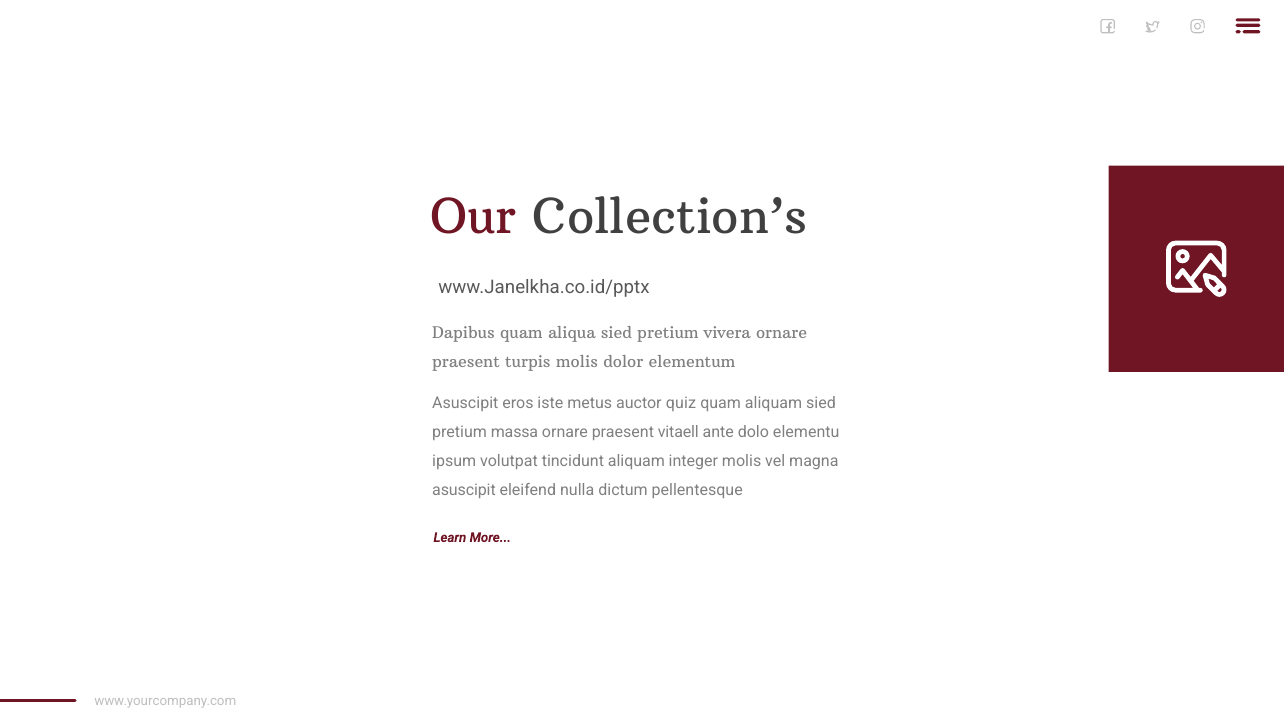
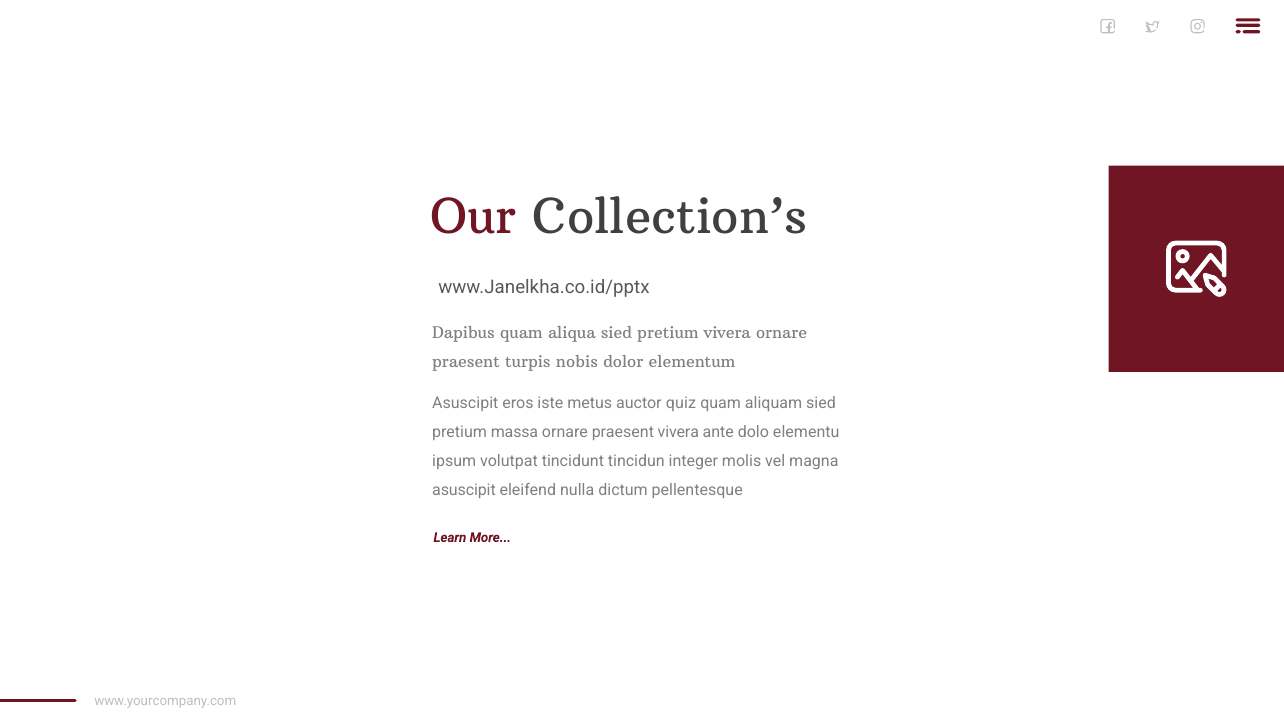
turpis molis: molis -> nobis
praesent vitaell: vitaell -> vivera
tincidunt aliquam: aliquam -> tincidun
